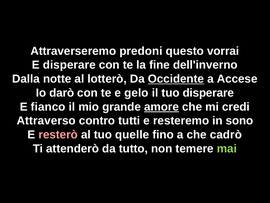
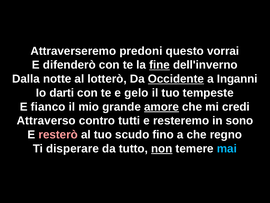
E disperare: disperare -> difenderò
fine underline: none -> present
Accese: Accese -> Inganni
darò: darò -> darti
tuo disperare: disperare -> tempeste
quelle: quelle -> scudo
cadrò: cadrò -> regno
attenderò: attenderò -> disperare
non underline: none -> present
mai colour: light green -> light blue
